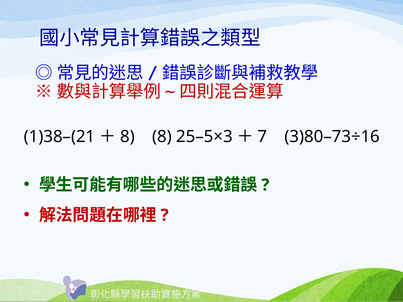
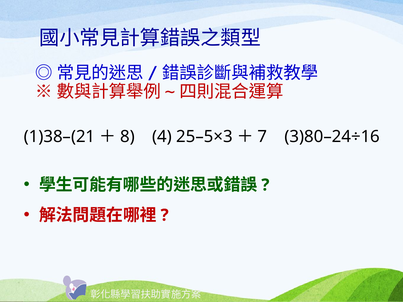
8 at (162, 137): 8 -> 4
3)80–73÷16: 3)80–73÷16 -> 3)80–24÷16
